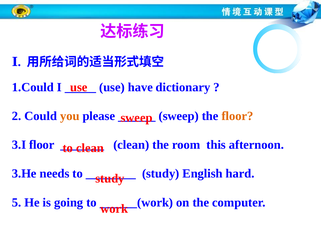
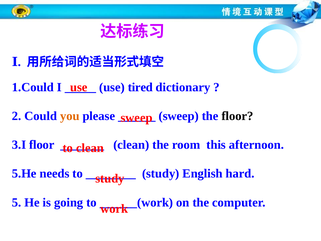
have: have -> tired
floor at (237, 116) colour: orange -> black
3.He: 3.He -> 5.He
